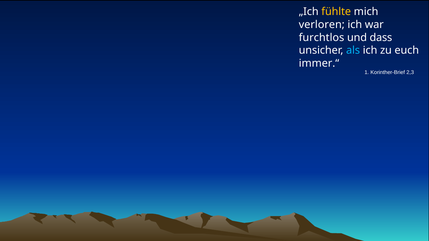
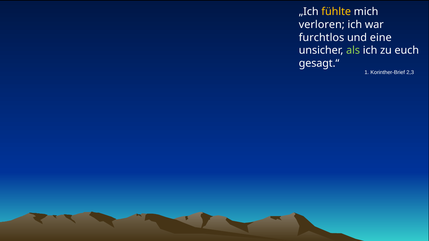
dass: dass -> eine
als colour: light blue -> light green
immer.“: immer.“ -> gesagt.“
